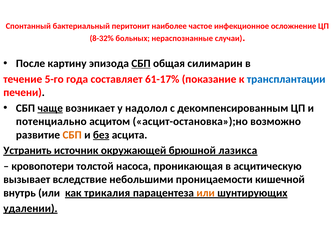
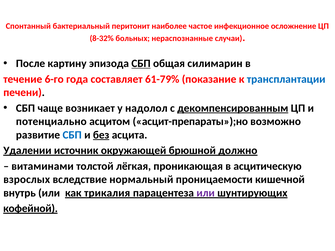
5-го: 5-го -> 6-го
61-17%: 61-17% -> 61-79%
чаще underline: present -> none
декомпенсированным underline: none -> present
асцит-остановка»);но: асцит-остановка»);но -> асцит-препараты»);но
СБП at (72, 135) colour: orange -> blue
Устранить: Устранить -> Удалении
лазикса: лазикса -> должно
кровопотери: кровопотери -> витаминами
насоса: насоса -> лёгкая
вызывает: вызывает -> взрослых
небольшими: небольшими -> нормальный
или at (206, 193) colour: orange -> purple
удалении: удалении -> кофейной
